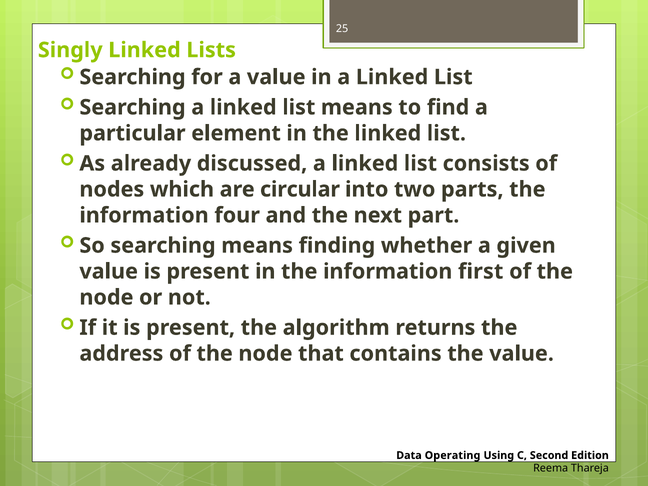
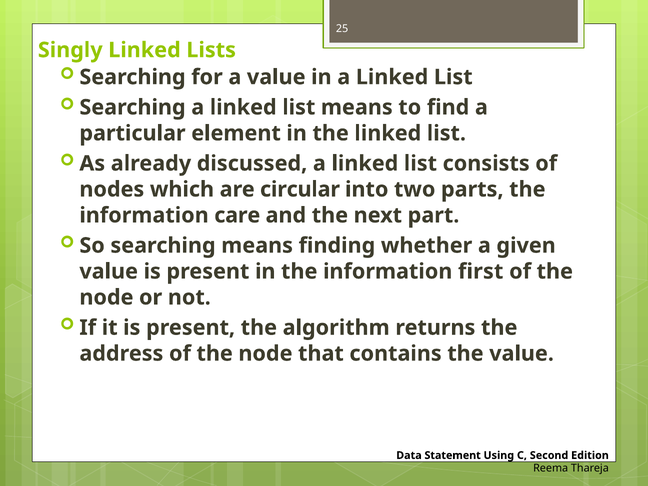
four: four -> care
Operating: Operating -> Statement
